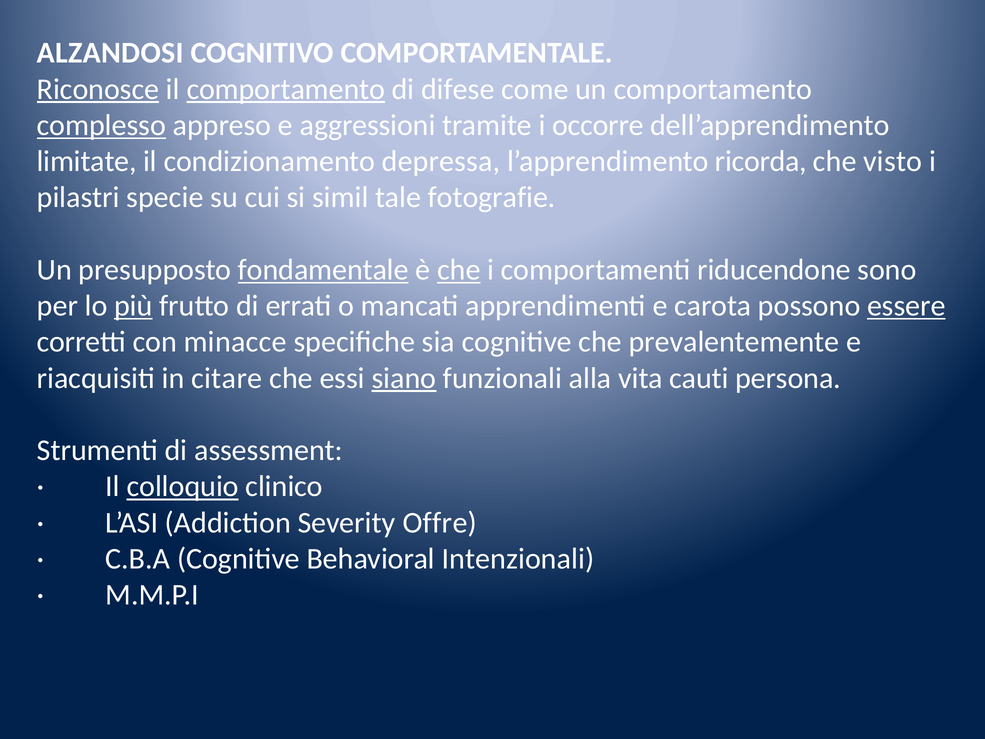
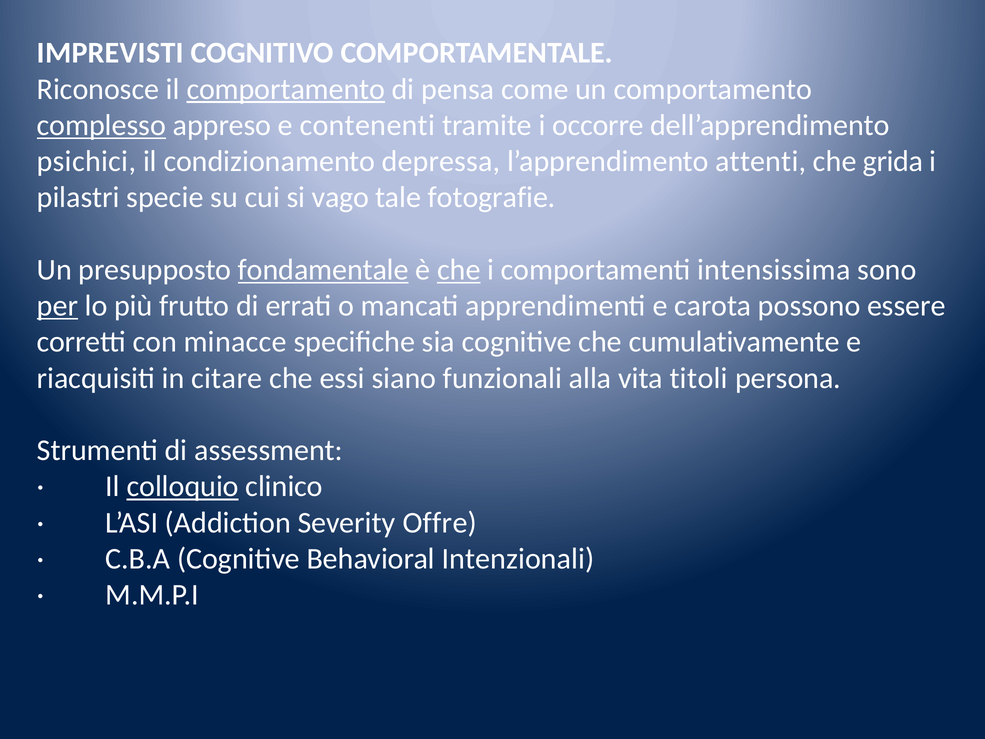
ALZANDOSI: ALZANDOSI -> IMPREVISTI
Riconosce underline: present -> none
difese: difese -> pensa
aggressioni: aggressioni -> contenenti
limitate: limitate -> psichici
ricorda: ricorda -> attenti
visto: visto -> grida
simil: simil -> vago
riducendone: riducendone -> intensissima
per underline: none -> present
più underline: present -> none
essere underline: present -> none
prevalentemente: prevalentemente -> cumulativamente
siano underline: present -> none
cauti: cauti -> titoli
